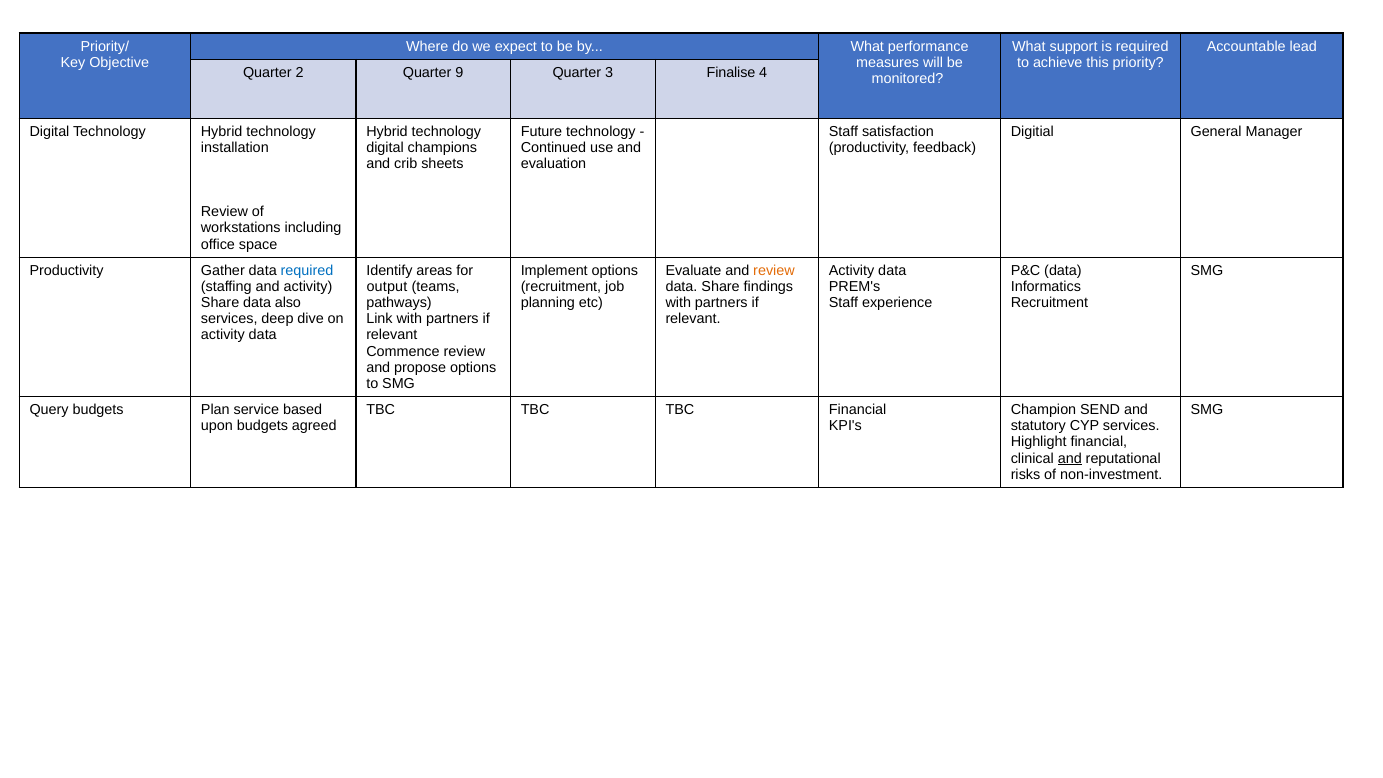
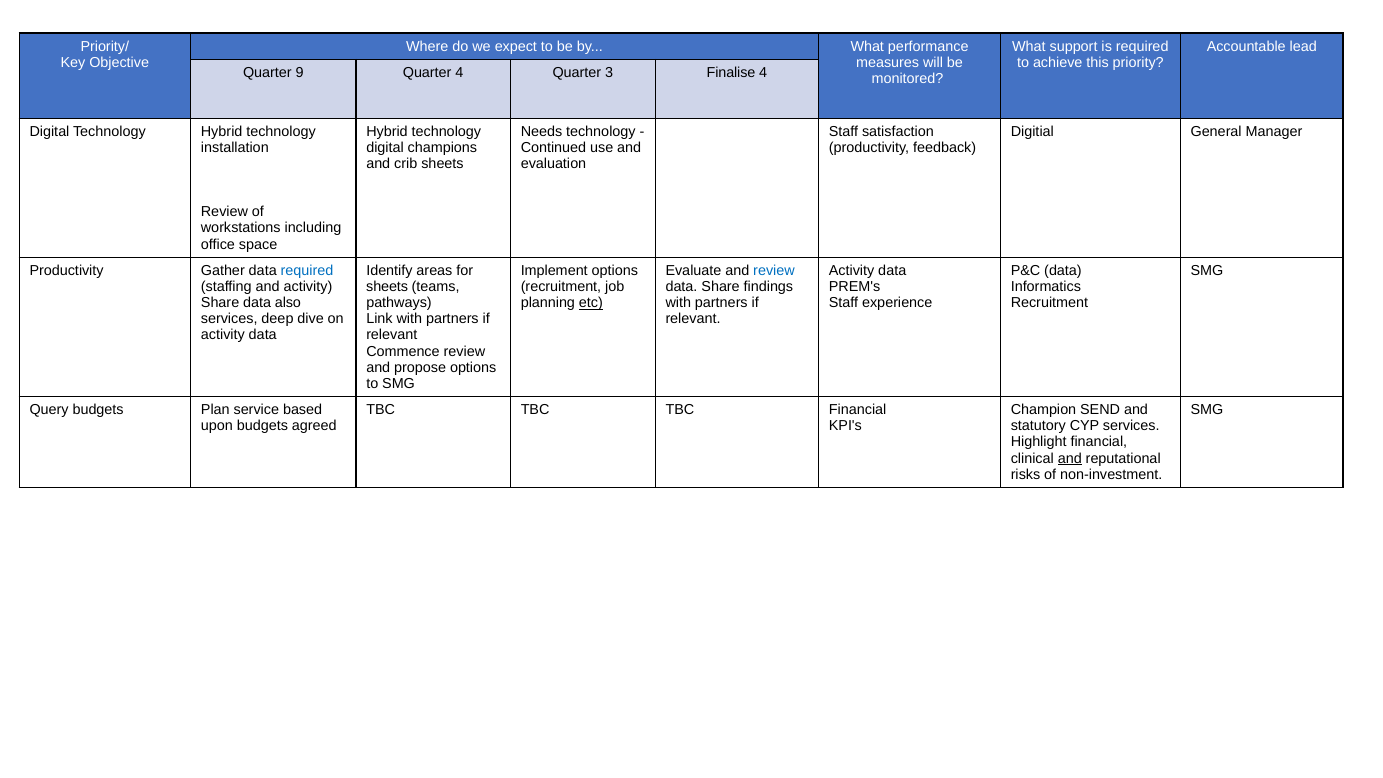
2: 2 -> 9
Quarter 9: 9 -> 4
Future: Future -> Needs
review at (774, 271) colour: orange -> blue
output at (387, 287): output -> sheets
etc underline: none -> present
